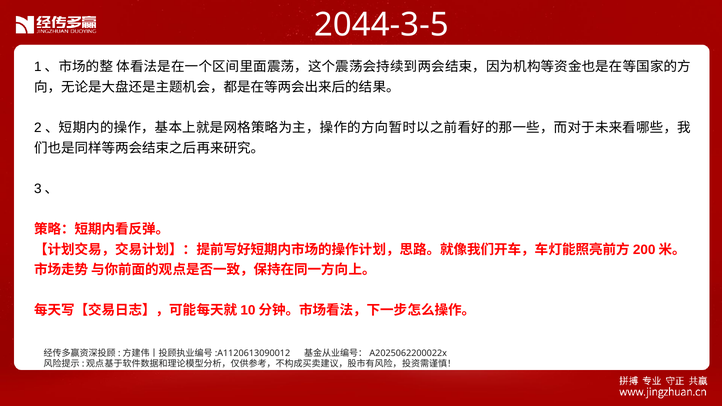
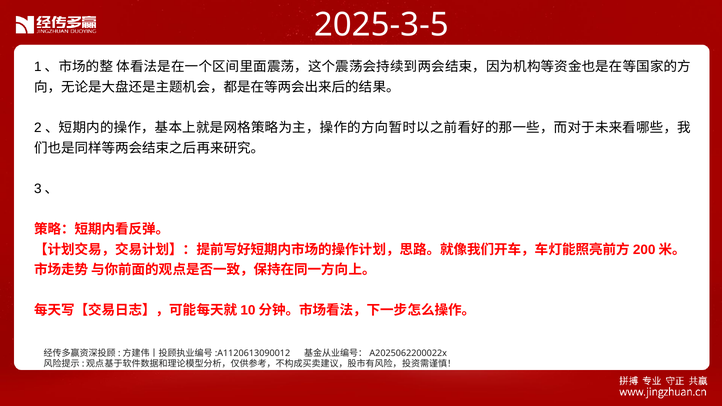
2044-3-5: 2044-3-5 -> 2025-3-5
